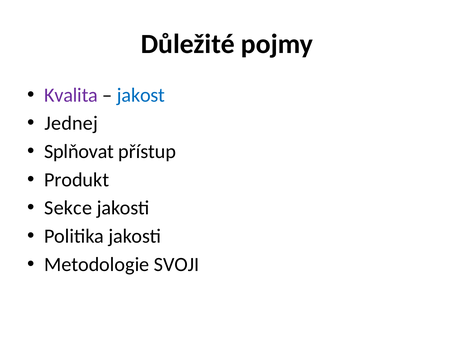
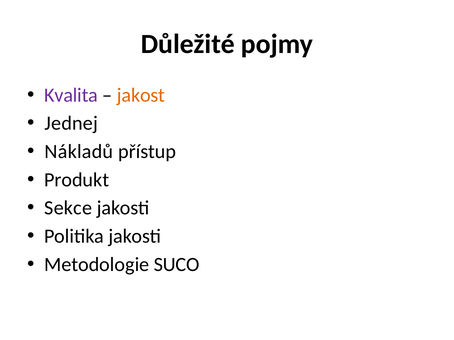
jakost colour: blue -> orange
Splňovat: Splňovat -> Nákladů
SVOJI: SVOJI -> SUCO
